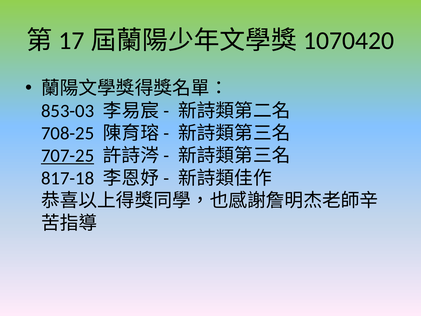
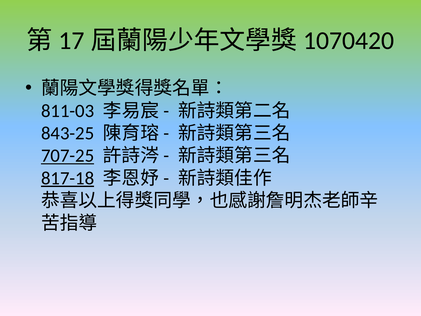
853-03: 853-03 -> 811-03
708-25: 708-25 -> 843-25
817-18 underline: none -> present
